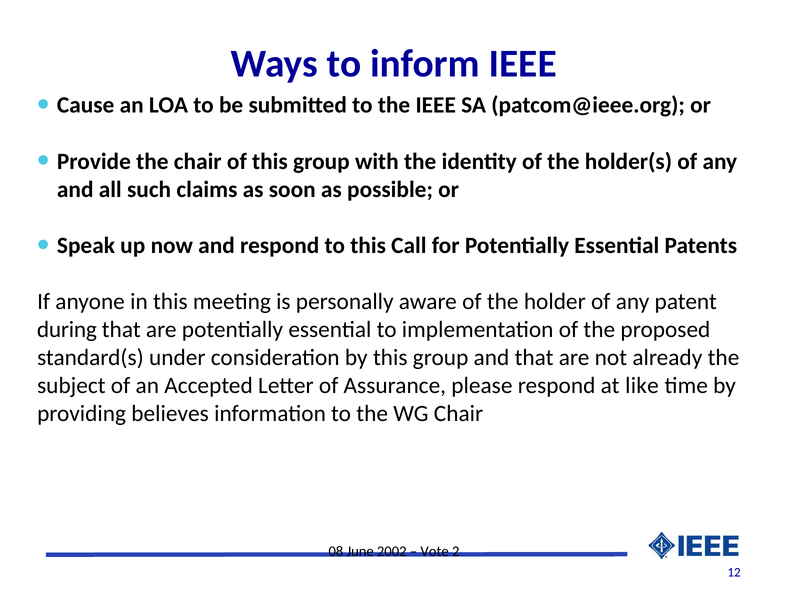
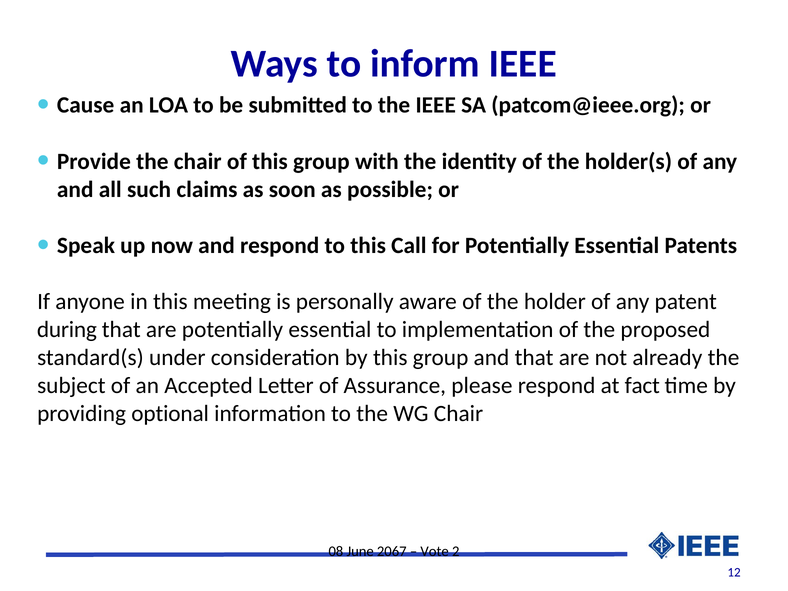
like: like -> fact
believes: believes -> optional
2002: 2002 -> 2067
